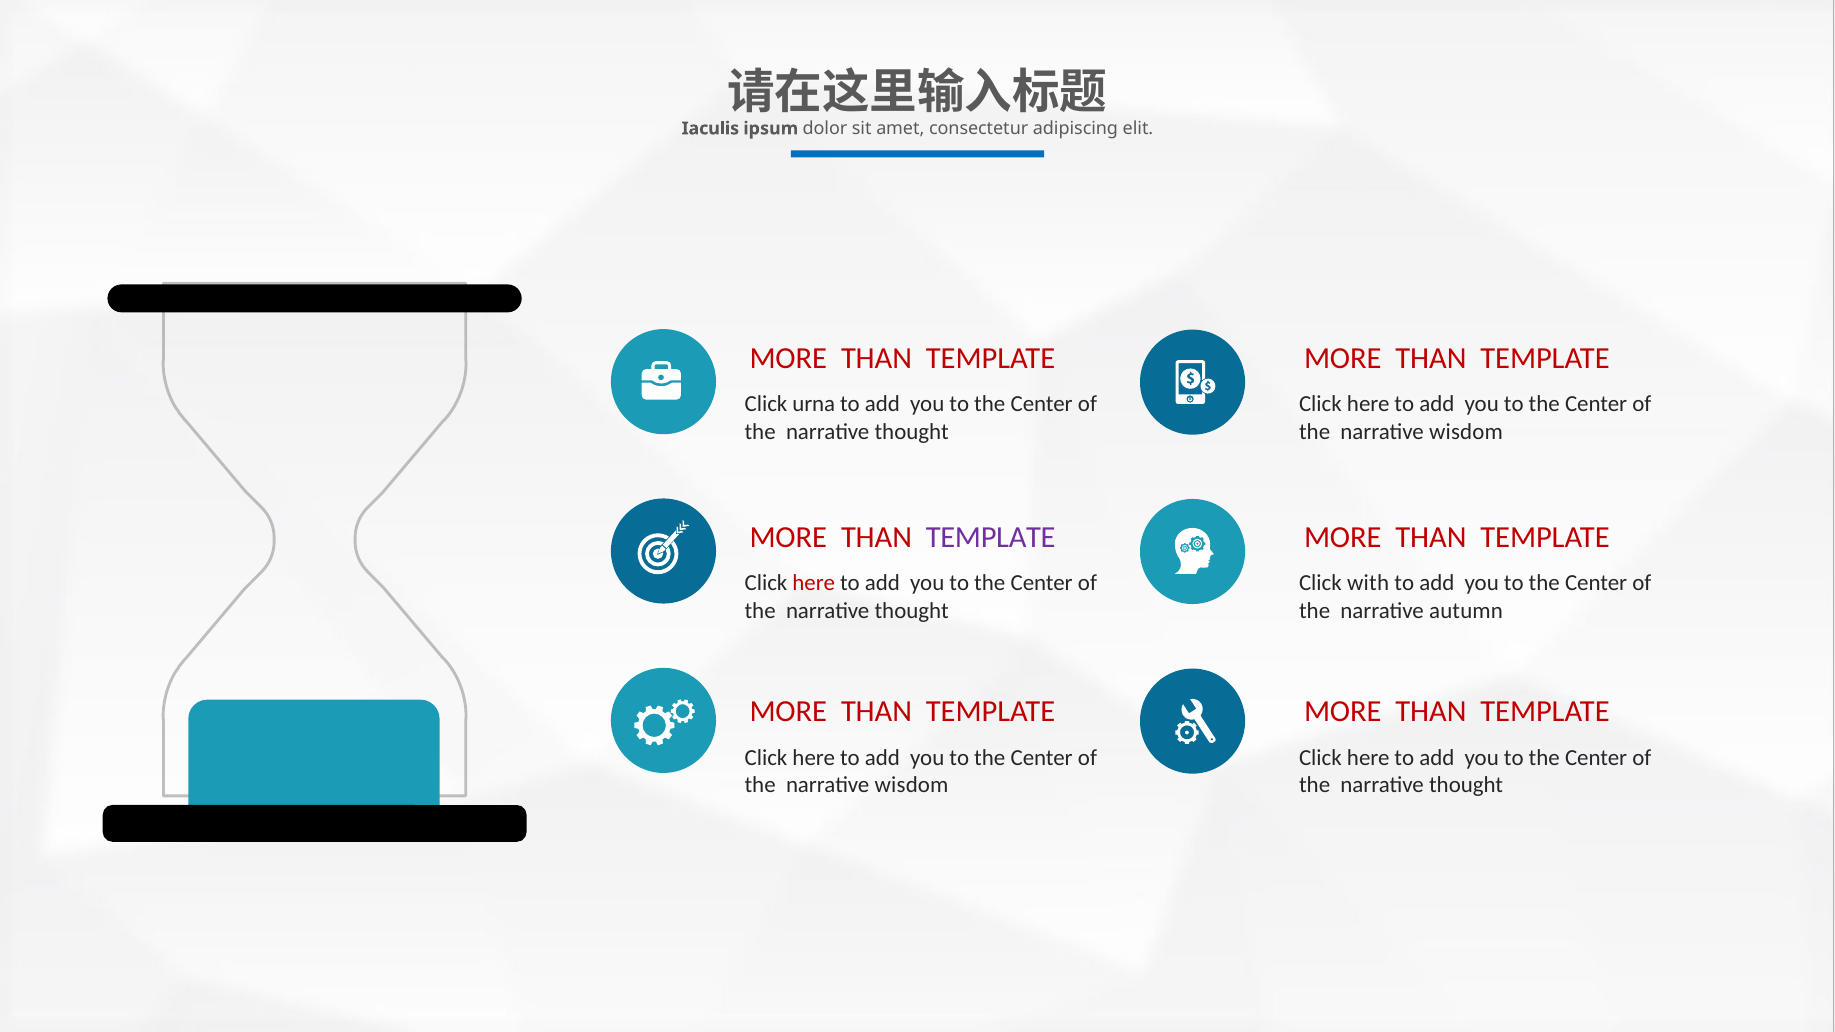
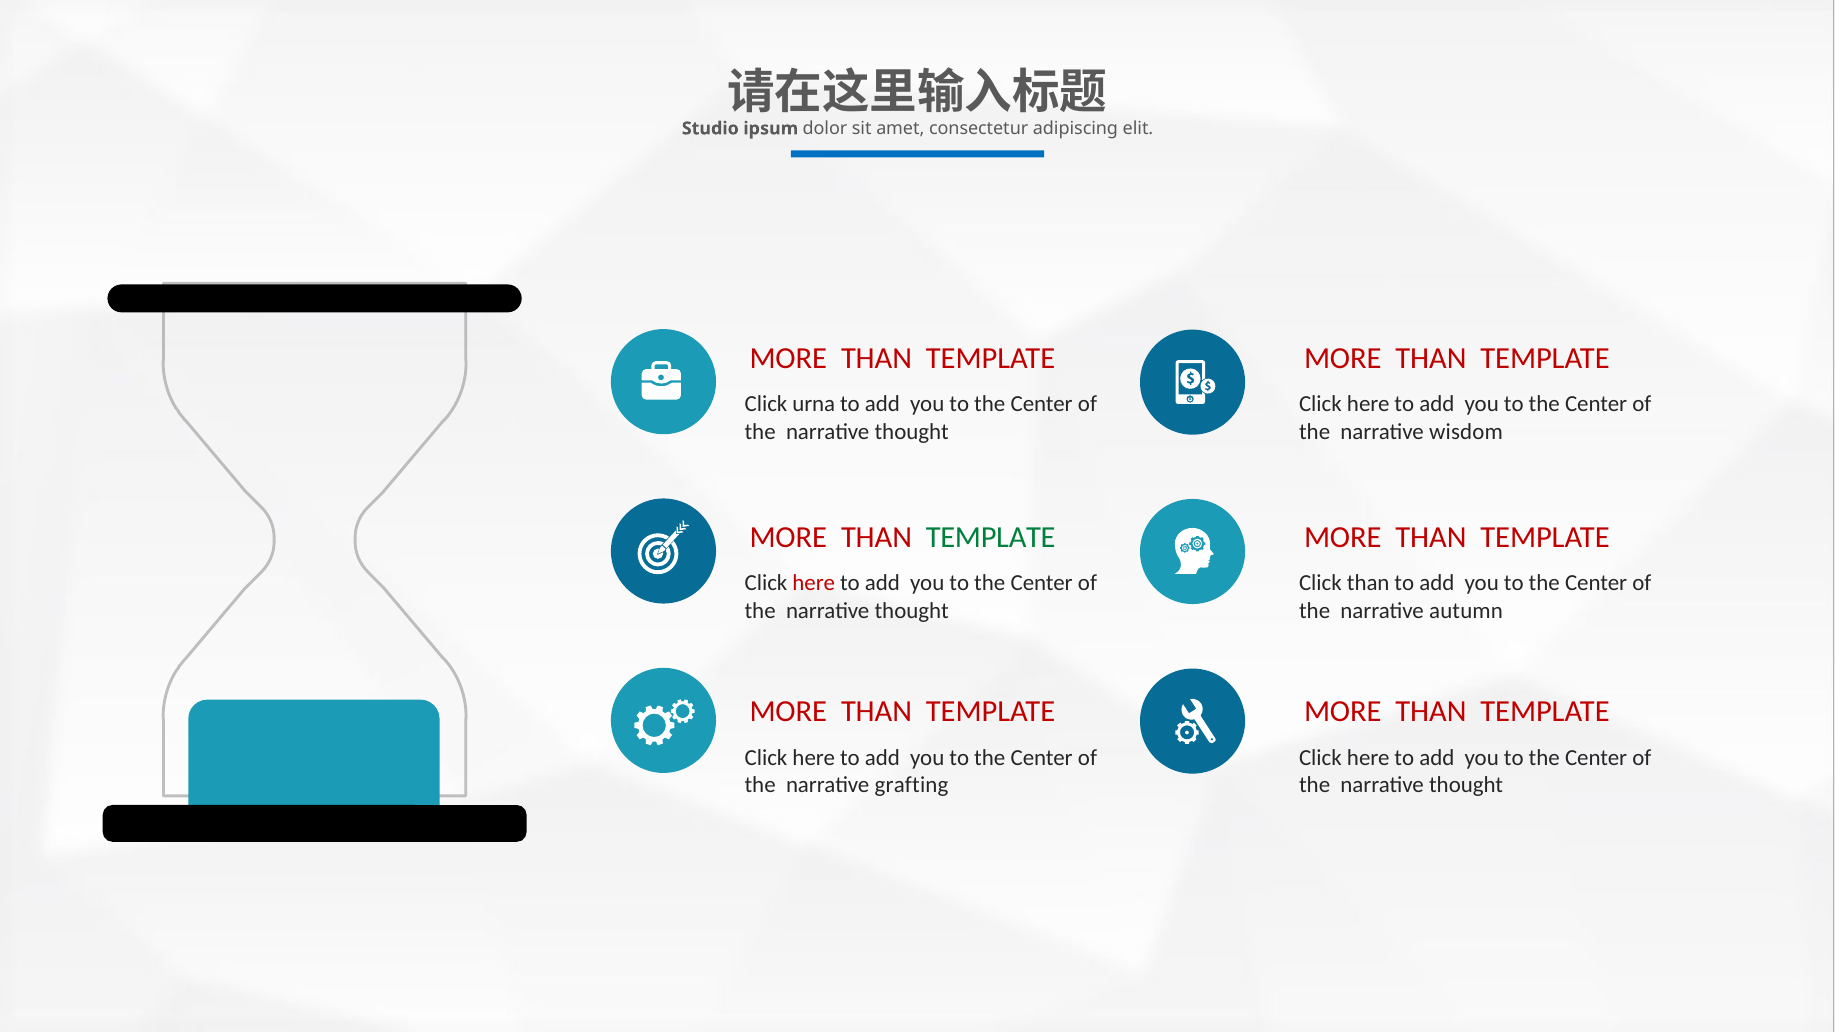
Iaculis: Iaculis -> Studio
TEMPLATE at (991, 537) colour: purple -> green
Click with: with -> than
wisdom at (912, 785): wisdom -> grafting
